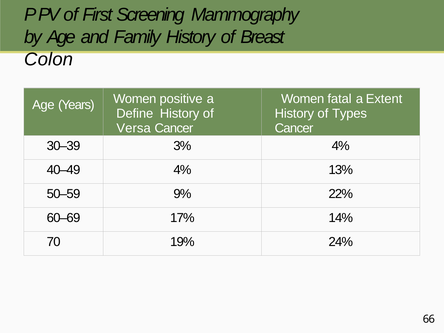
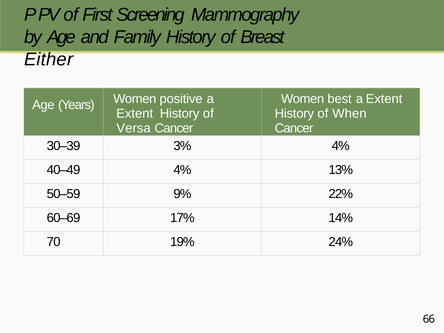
Colon: Colon -> Either
fatal: fatal -> best
Define at (135, 114): Define -> Extent
Types: Types -> When
